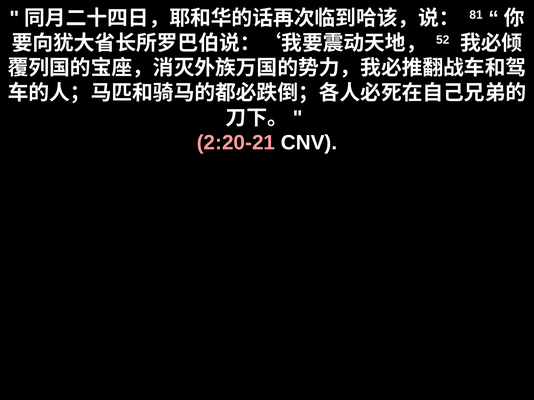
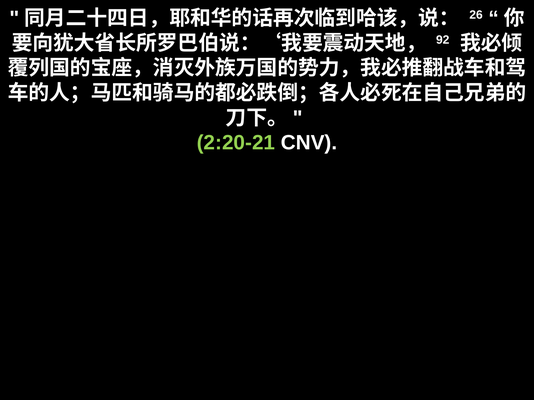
81: 81 -> 26
52: 52 -> 92
2:20-21 colour: pink -> light green
